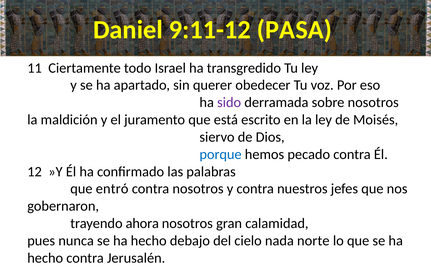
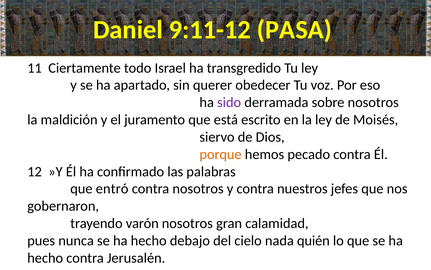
porque colour: blue -> orange
ahora: ahora -> varón
norte: norte -> quién
